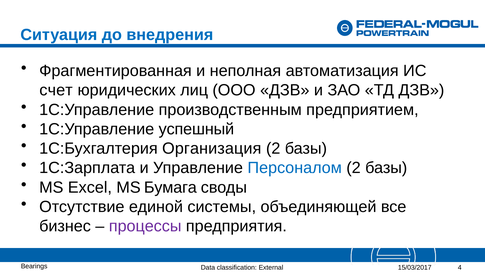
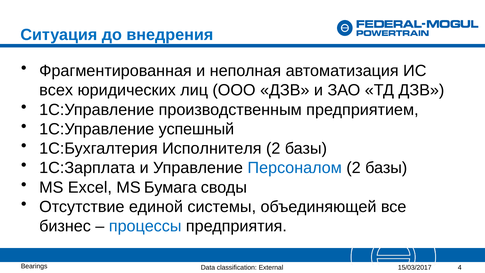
счет: счет -> всех
Организация: Организация -> Исполнителя
процессы colour: purple -> blue
